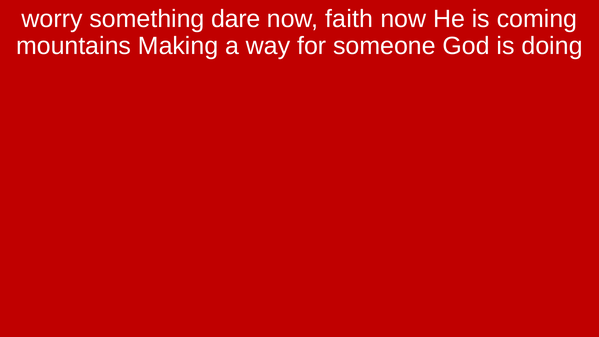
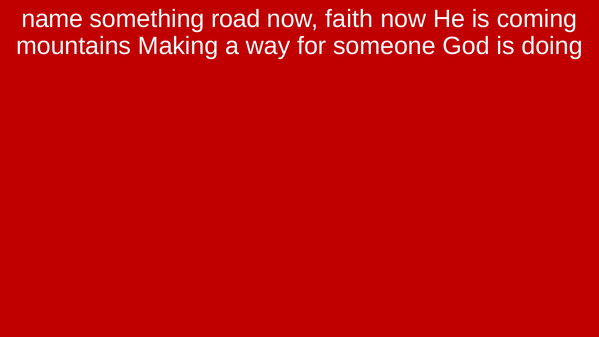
worry: worry -> name
dare: dare -> road
